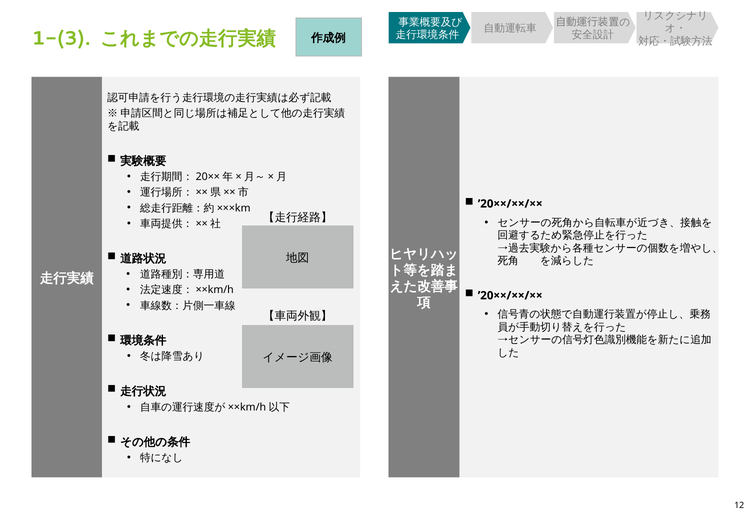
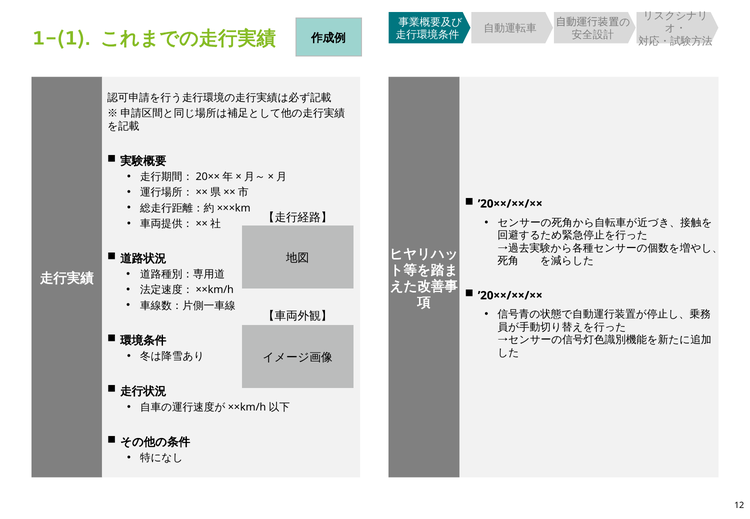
1-(3: 1-(3 -> 1-(1
